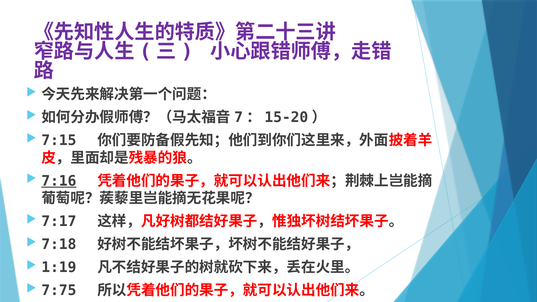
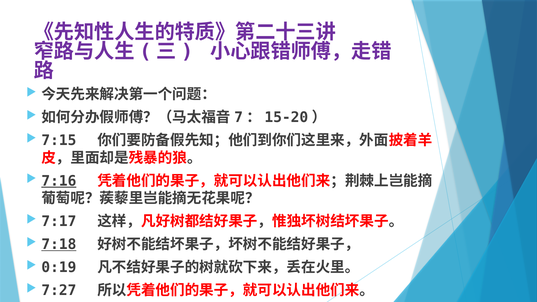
7:18 underline: none -> present
1:19: 1:19 -> 0:19
7:75: 7:75 -> 7:27
